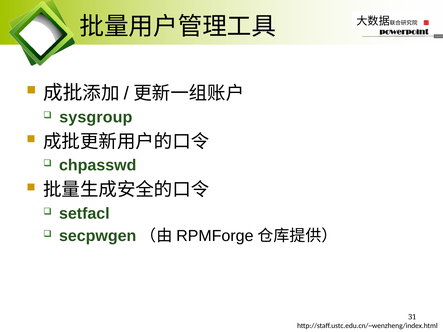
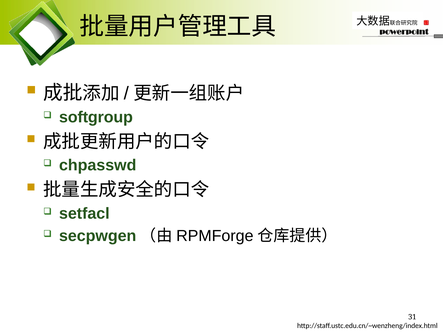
sysgroup: sysgroup -> softgroup
